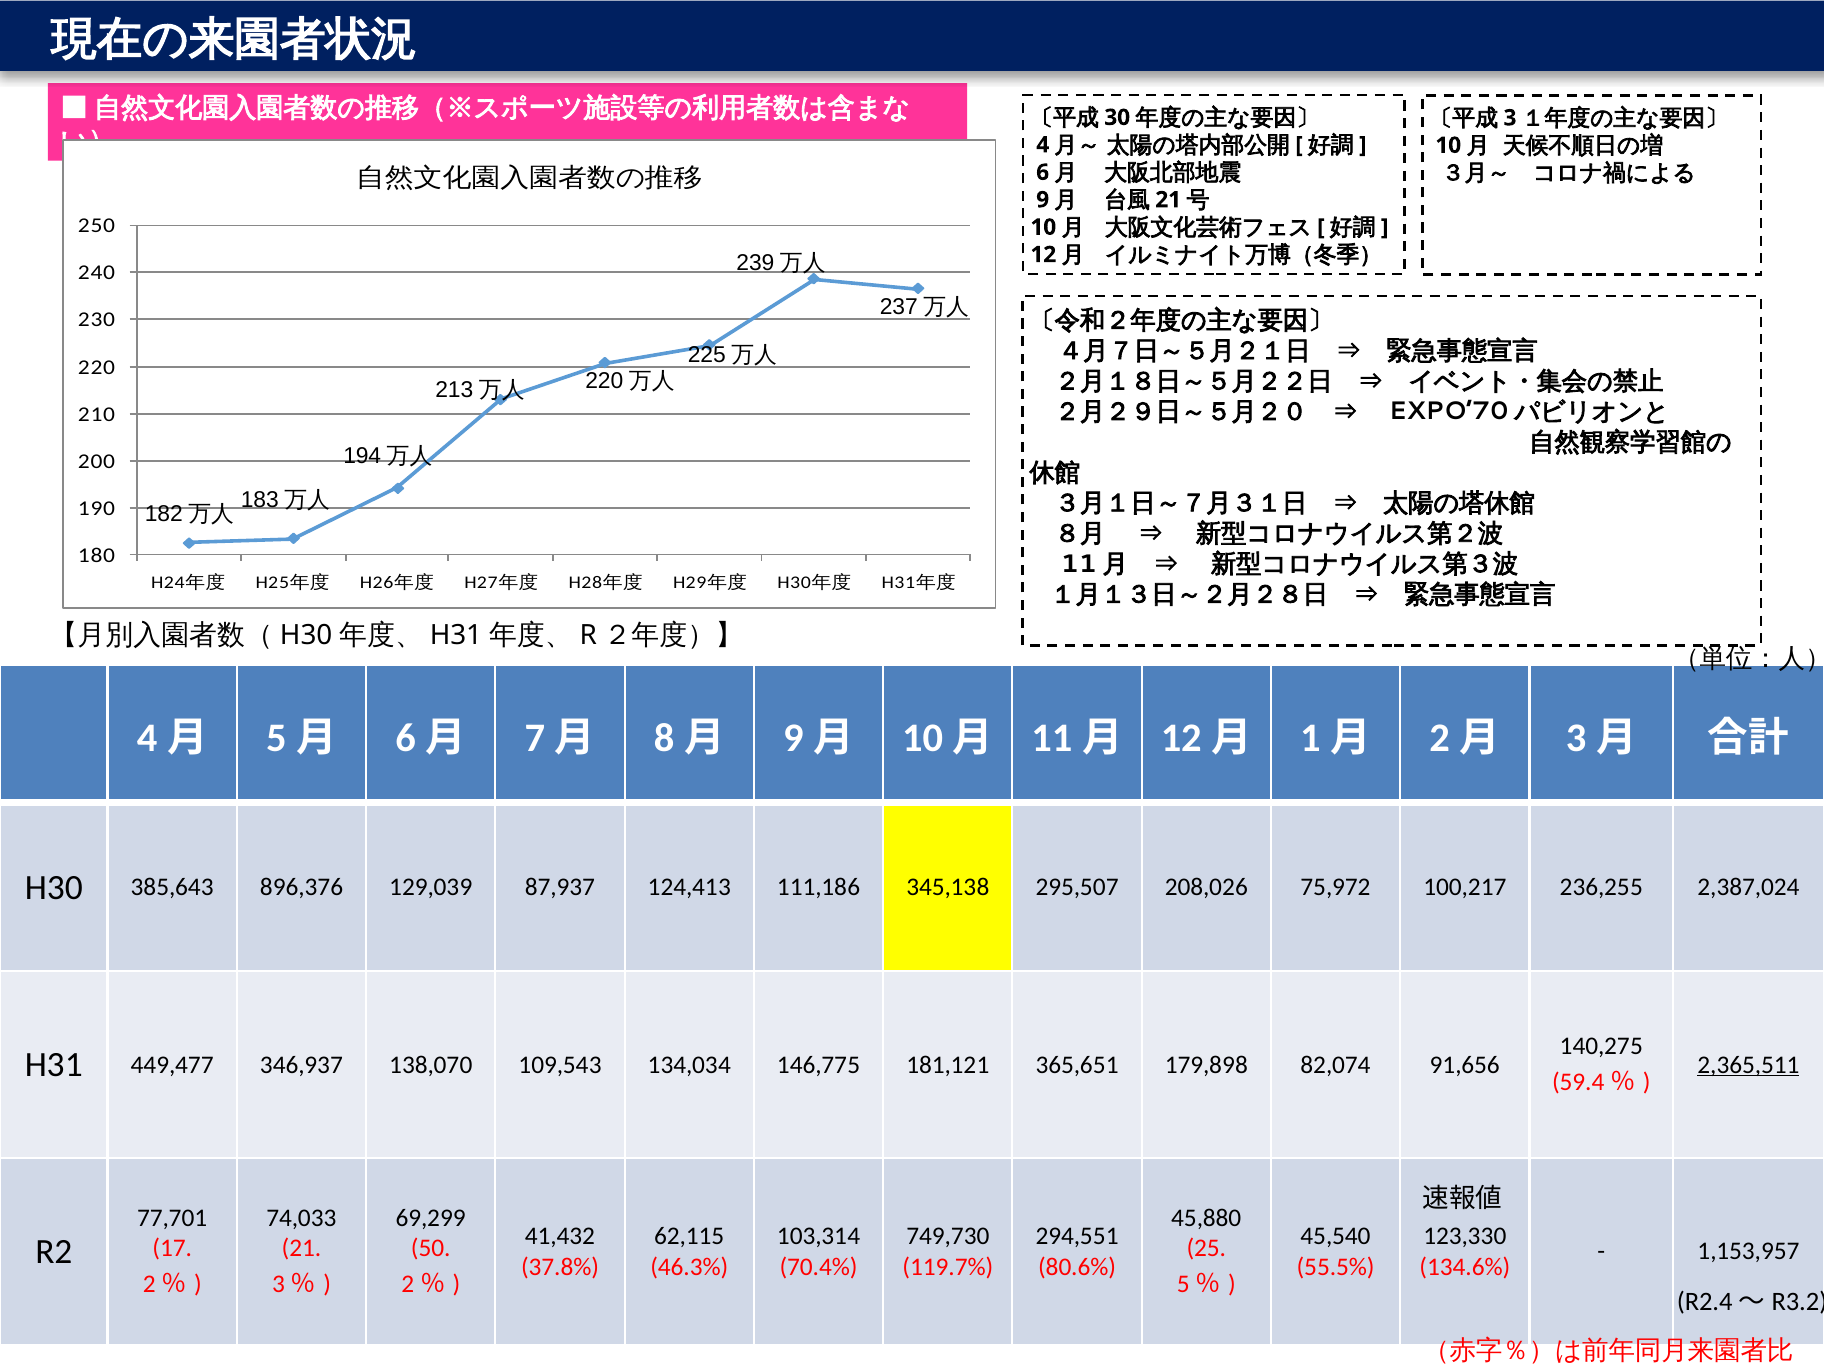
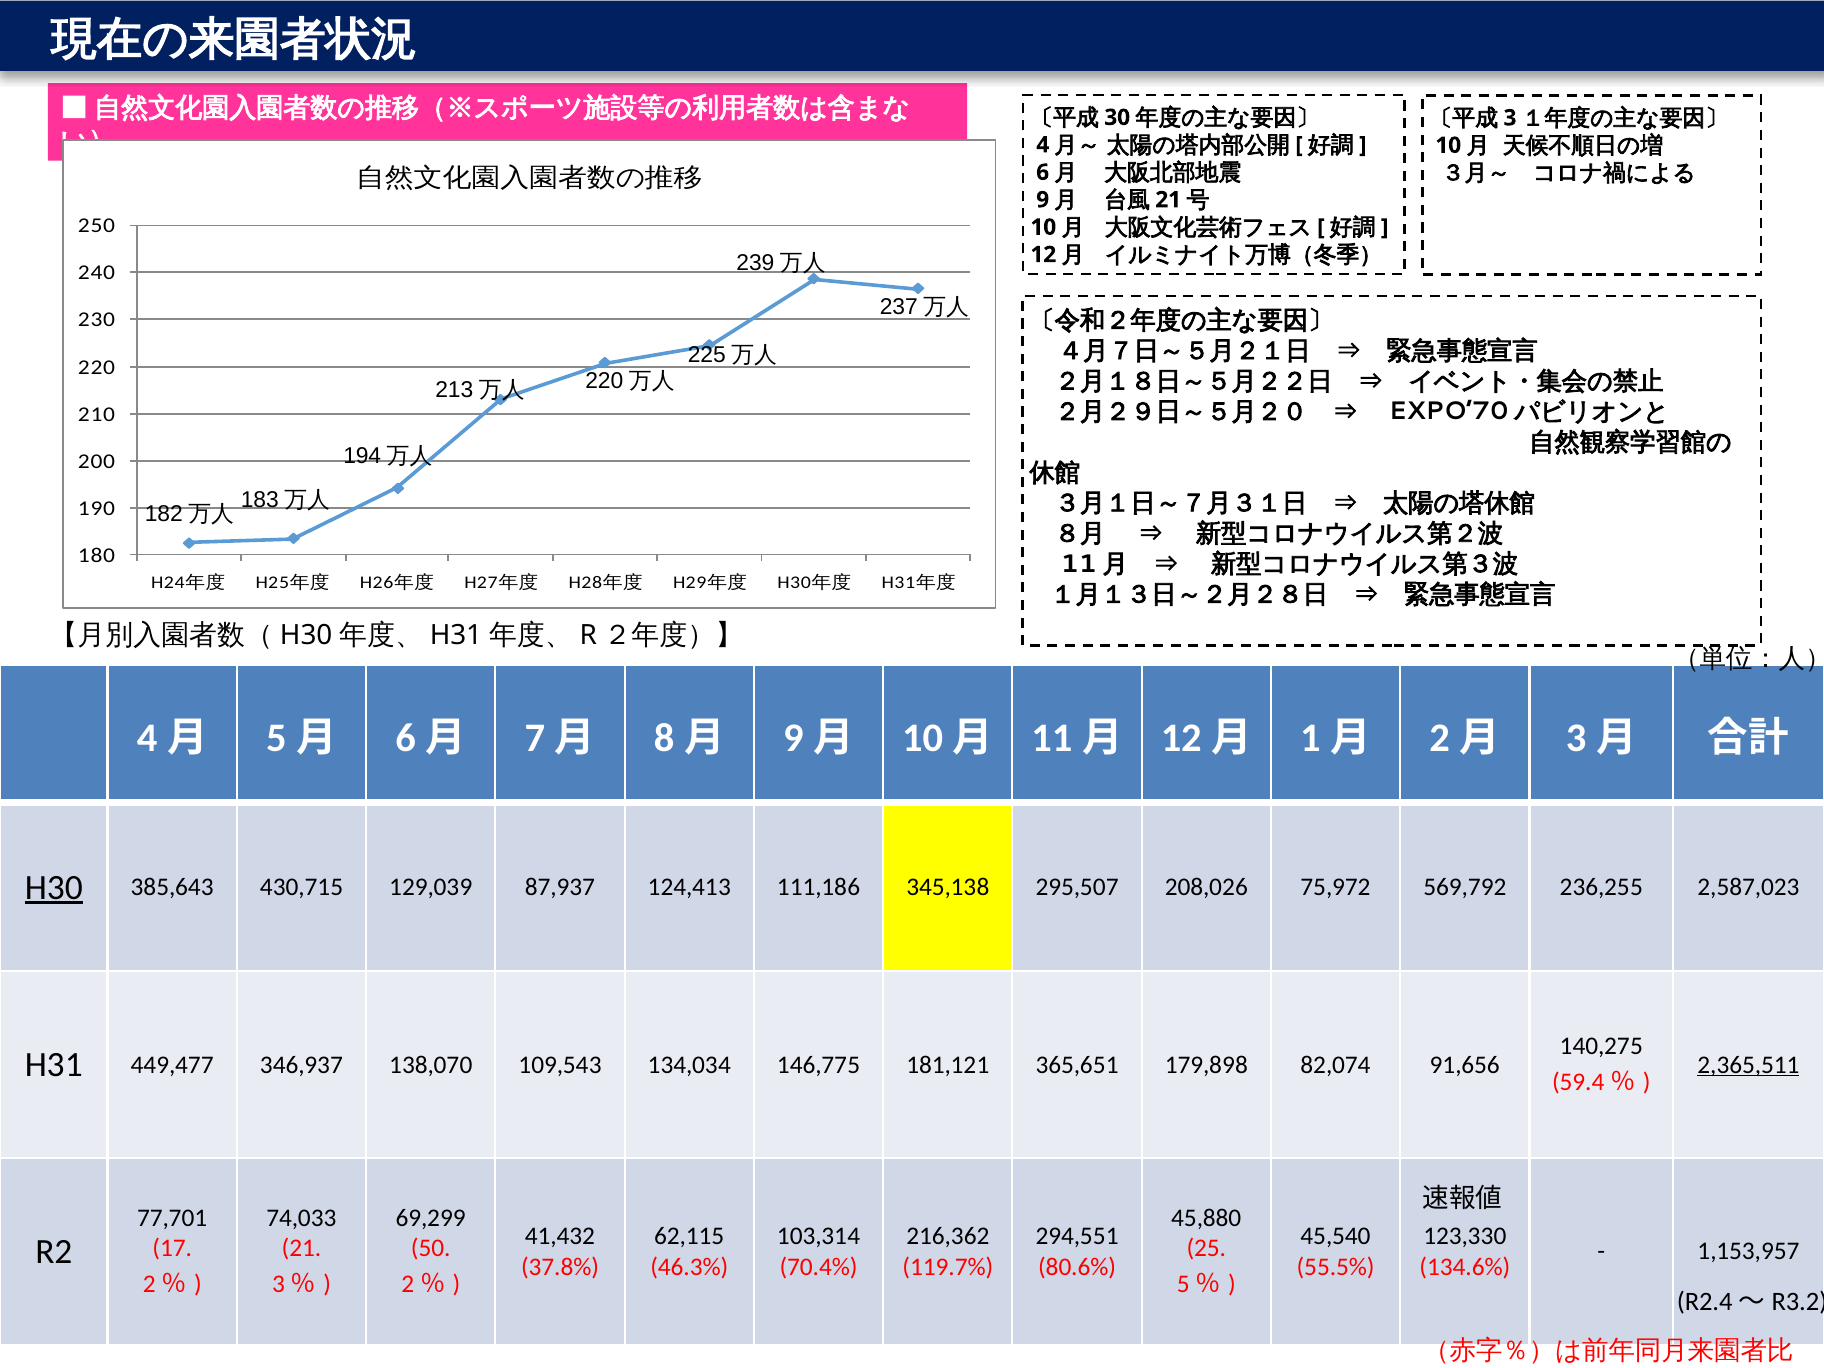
H30 underline: none -> present
896,376: 896,376 -> 430,715
100,217: 100,217 -> 569,792
2,387,024: 2,387,024 -> 2,587,023
749,730: 749,730 -> 216,362
